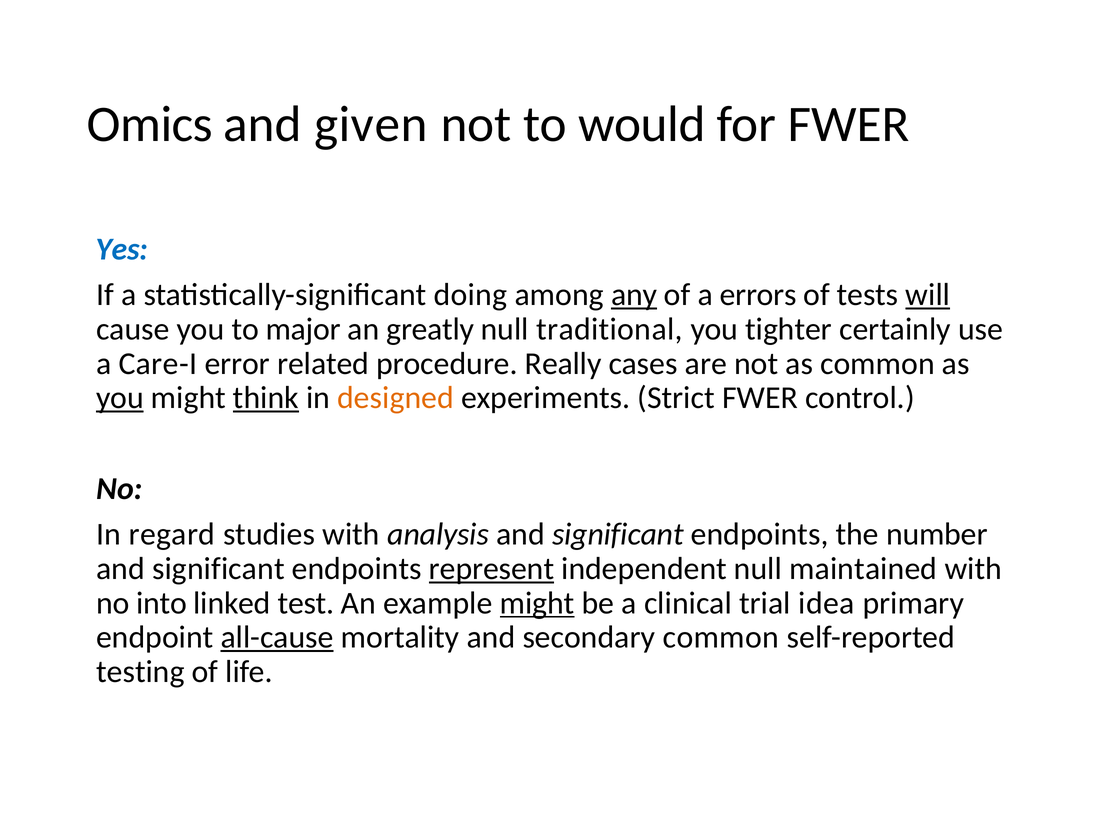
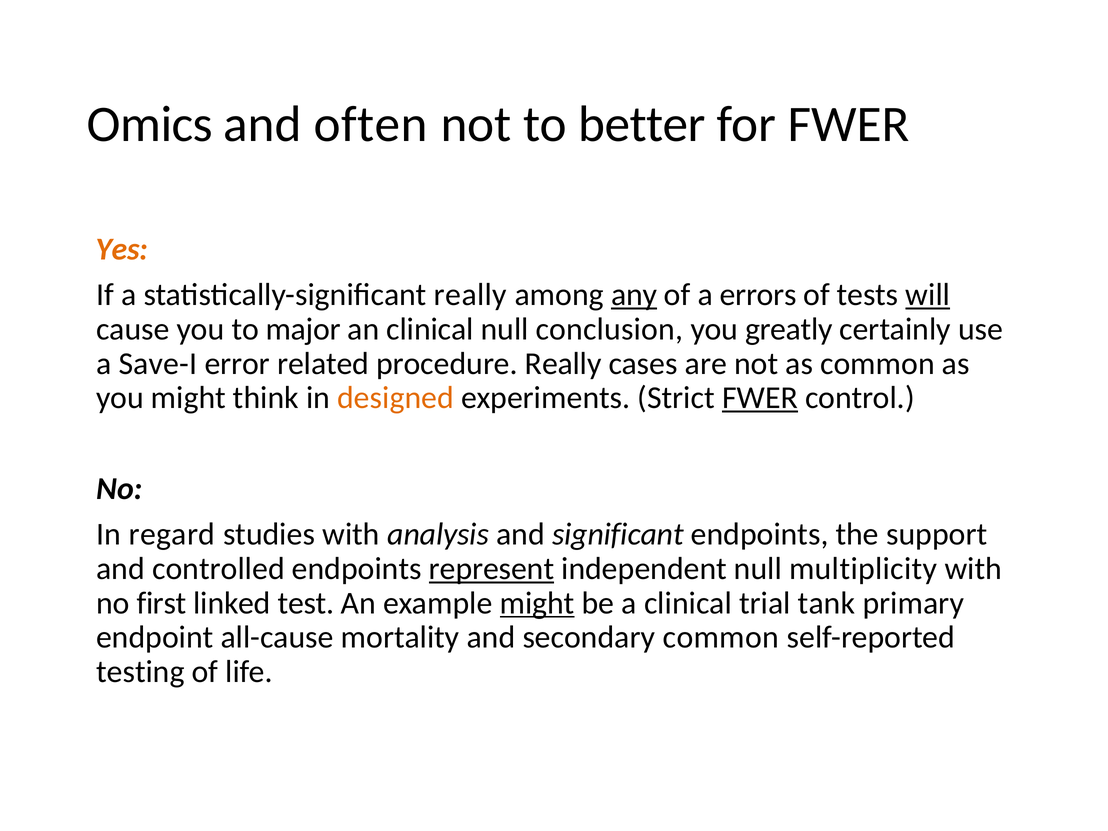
given: given -> often
would: would -> better
Yes colour: blue -> orange
statistically-significant doing: doing -> really
an greatly: greatly -> clinical
traditional: traditional -> conclusion
tighter: tighter -> greatly
Care-I: Care-I -> Save-I
you at (120, 398) underline: present -> none
think underline: present -> none
FWER at (760, 398) underline: none -> present
number: number -> support
significant at (218, 569): significant -> controlled
maintained: maintained -> multiplicity
into: into -> first
idea: idea -> tank
all-cause underline: present -> none
